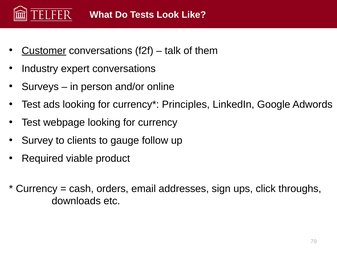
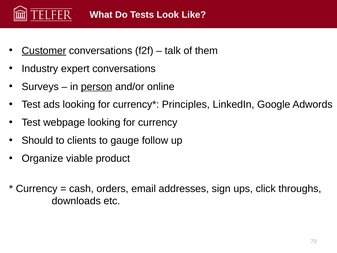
person underline: none -> present
Survey: Survey -> Should
Required: Required -> Organize
